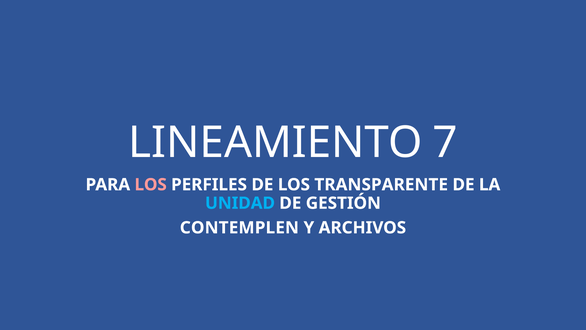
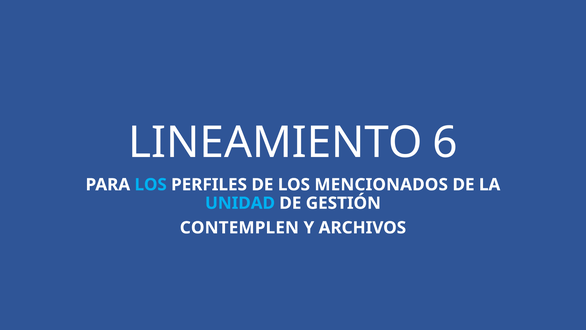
7: 7 -> 6
LOS at (151, 184) colour: pink -> light blue
TRANSPARENTE: TRANSPARENTE -> MENCIONADOS
